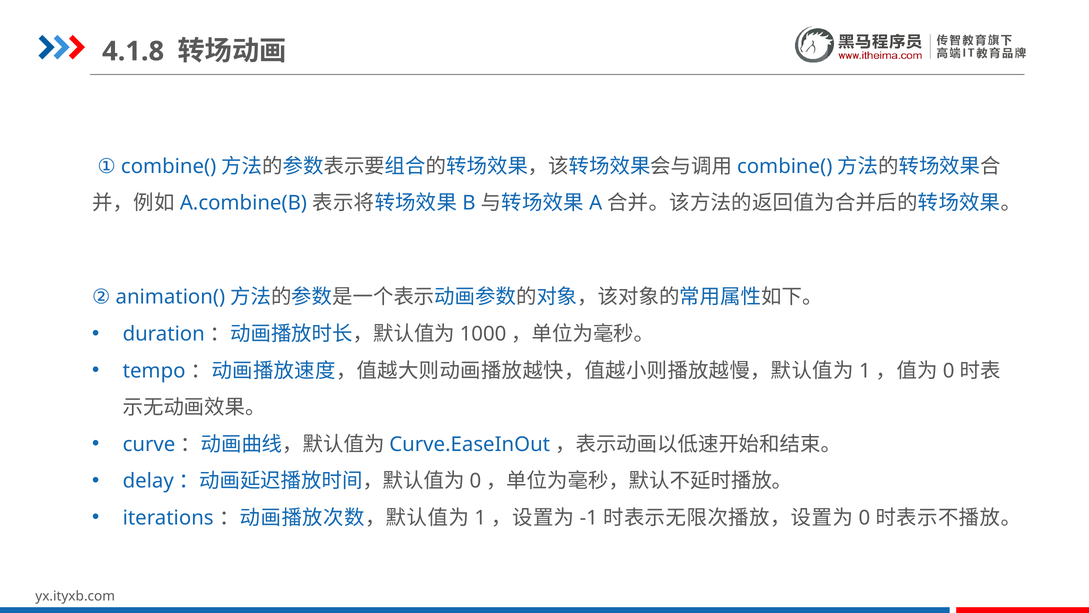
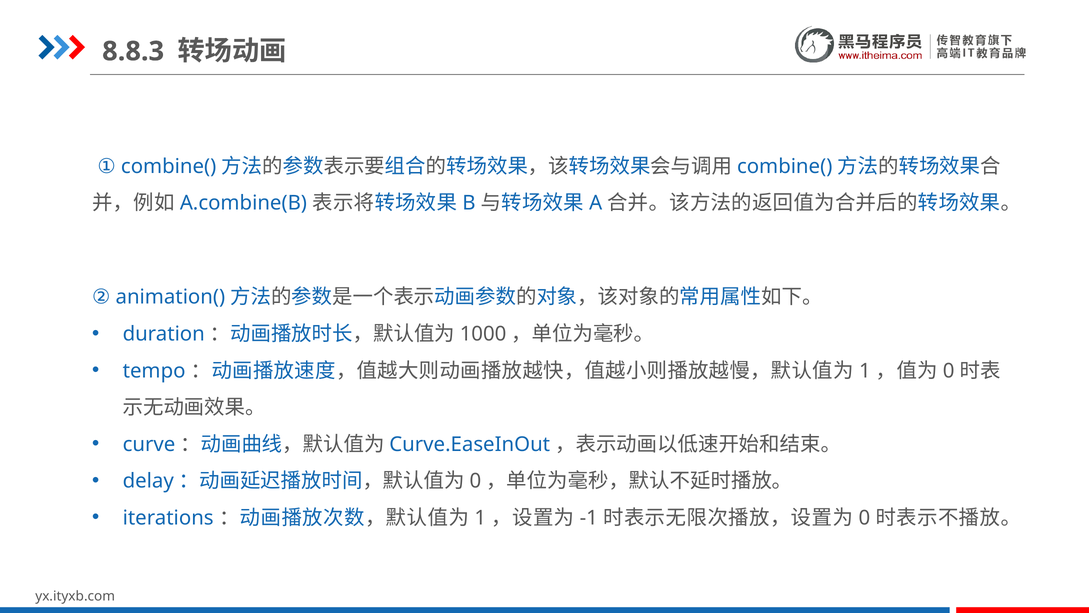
4.1.8: 4.1.8 -> 8.8.3
